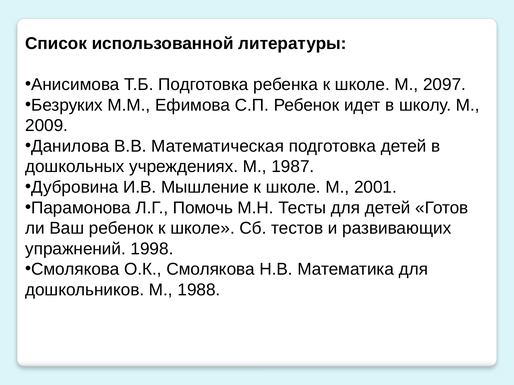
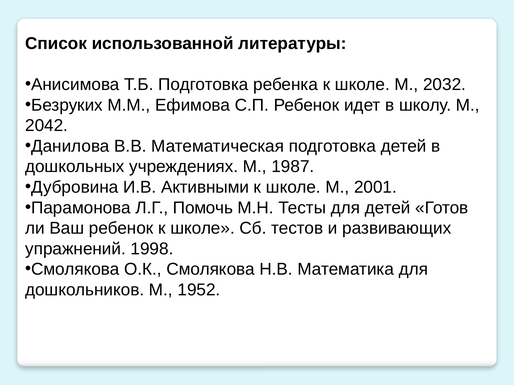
2097: 2097 -> 2032
2009: 2009 -> 2042
Мышление: Мышление -> Активными
1988: 1988 -> 1952
